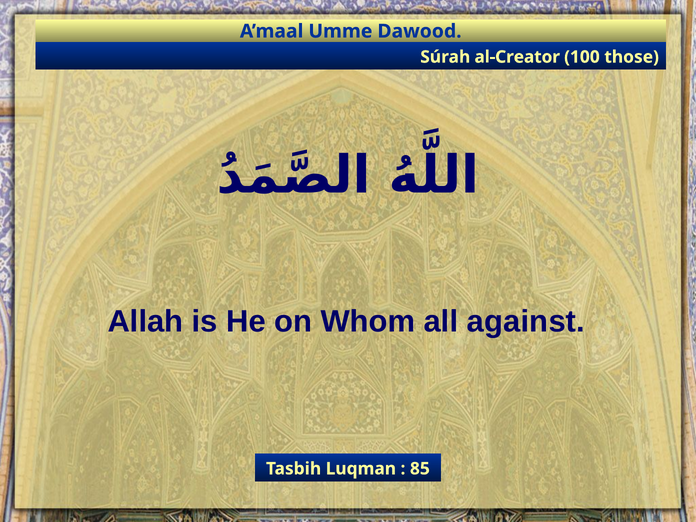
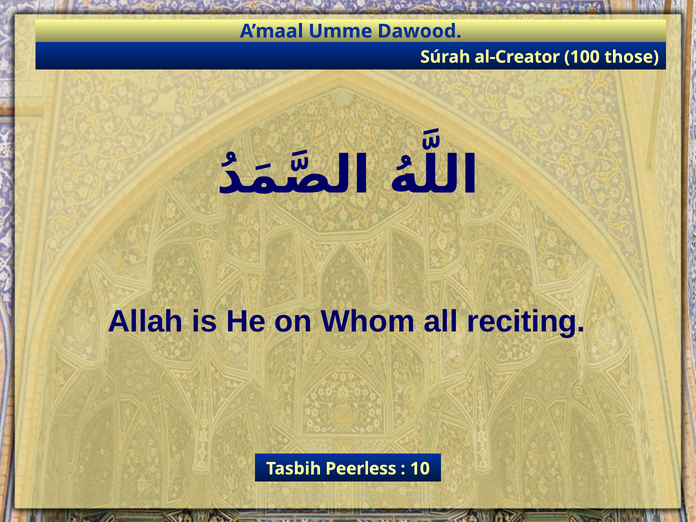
against: against -> reciting
Luqman: Luqman -> Peerless
85: 85 -> 10
